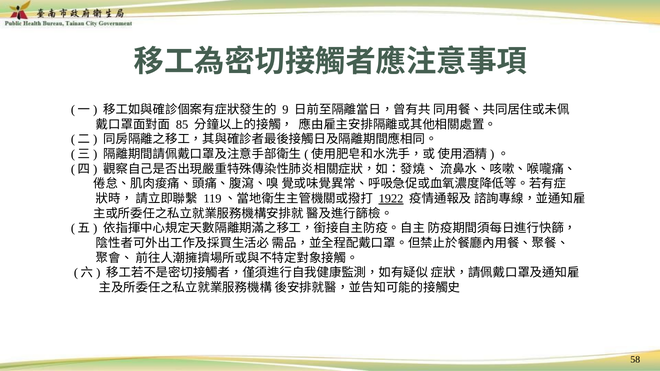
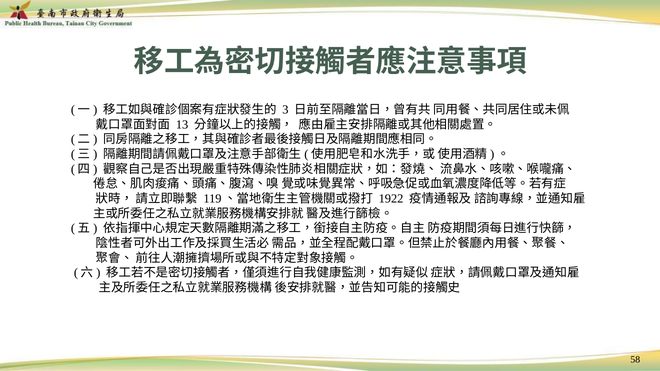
9: 9 -> 3
85: 85 -> 13
1922 underline: present -> none
